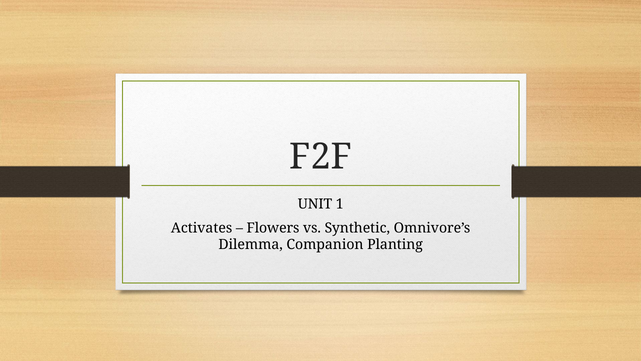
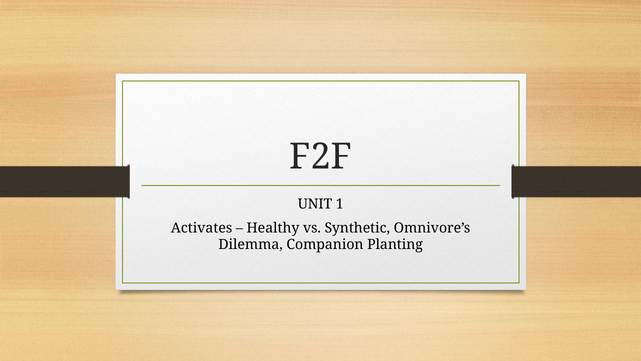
Flowers: Flowers -> Healthy
